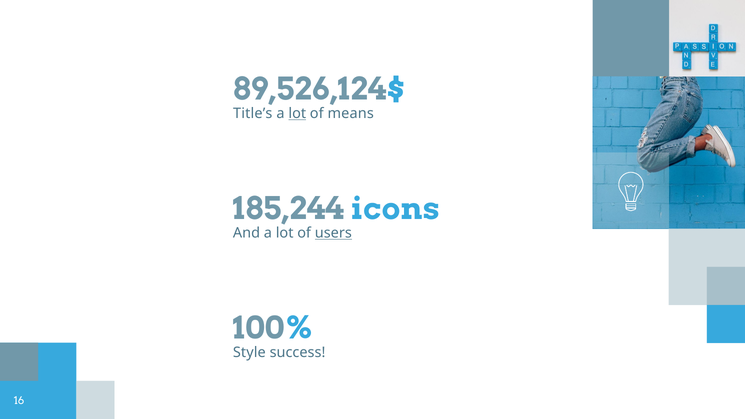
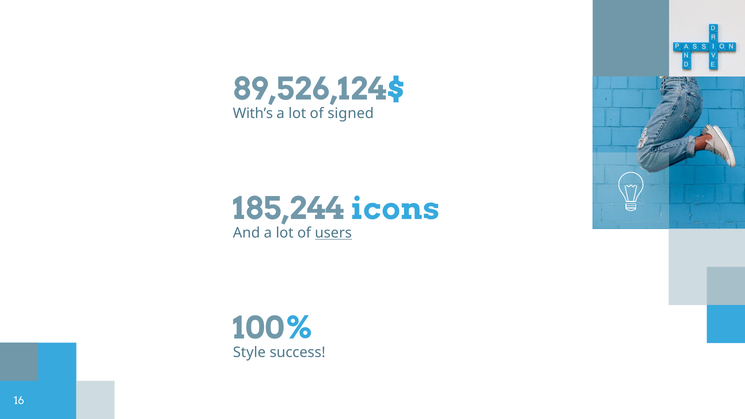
Title’s: Title’s -> With’s
lot at (297, 114) underline: present -> none
means: means -> signed
